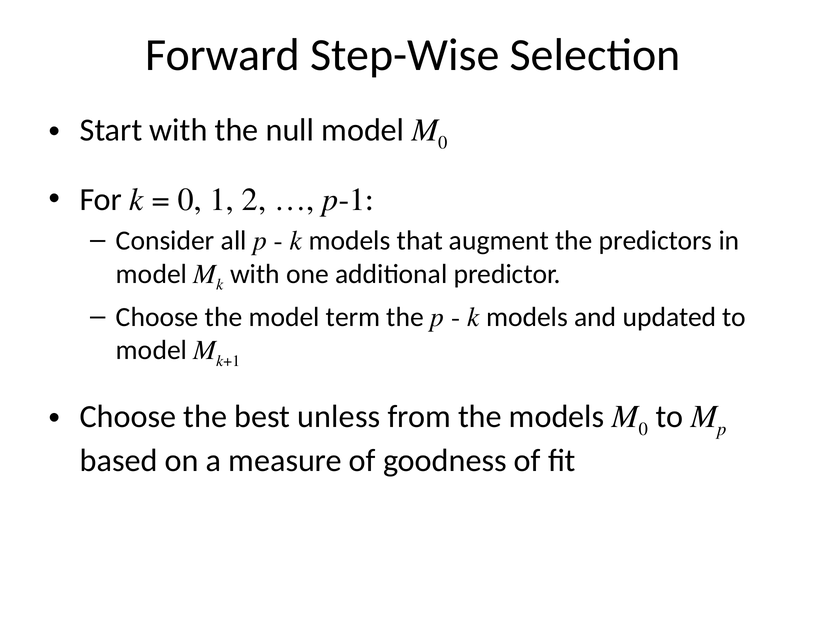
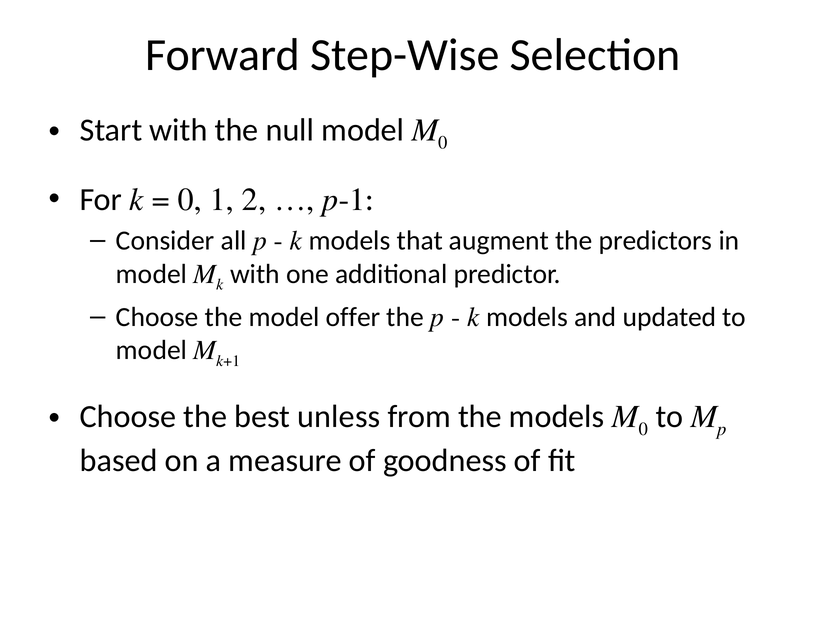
term: term -> offer
